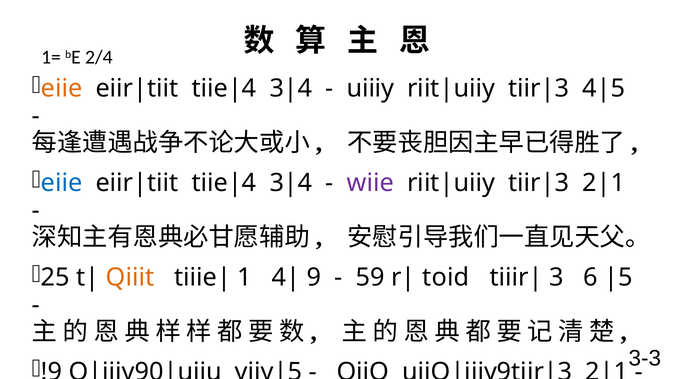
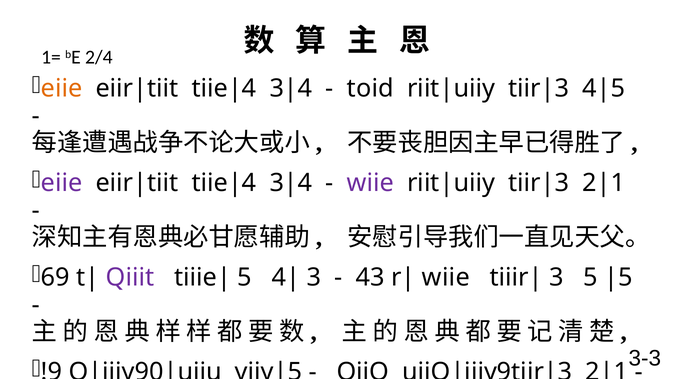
uiiiy: uiiiy -> toid
eiie at (62, 183) colour: blue -> purple
25: 25 -> 69
Qiiit colour: orange -> purple
1 at (245, 278): 1 -> 5
9 at (314, 278): 9 -> 3
59: 59 -> 43
toid at (446, 278): toid -> wiie
3 6: 6 -> 5
